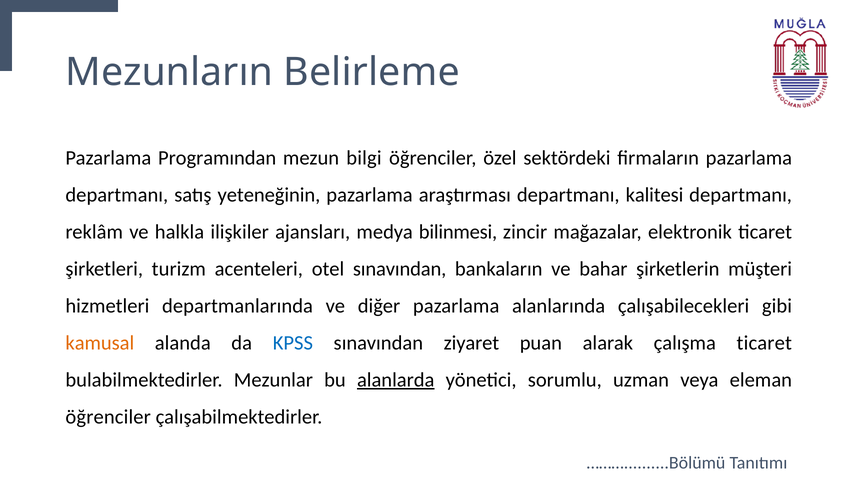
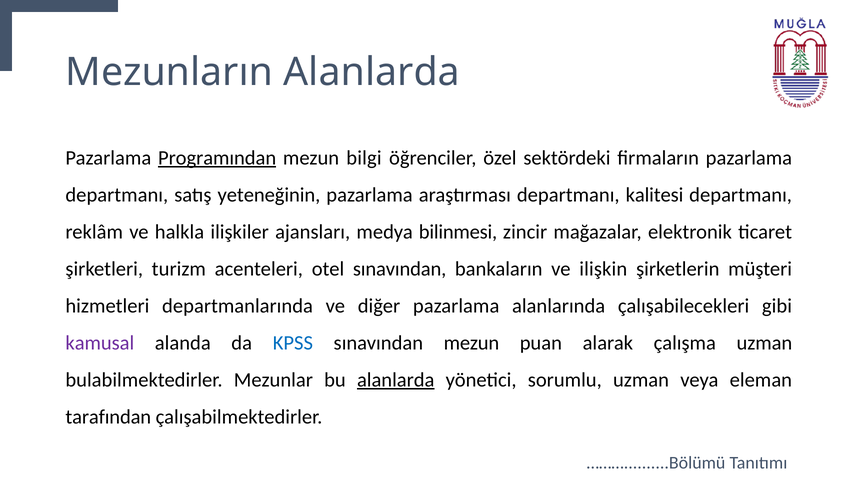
Mezunların Belirleme: Belirleme -> Alanlarda
Programından underline: none -> present
bahar: bahar -> ilişkin
kamusal colour: orange -> purple
sınavından ziyaret: ziyaret -> mezun
çalışma ticaret: ticaret -> uzman
öğrenciler at (108, 417): öğrenciler -> tarafından
